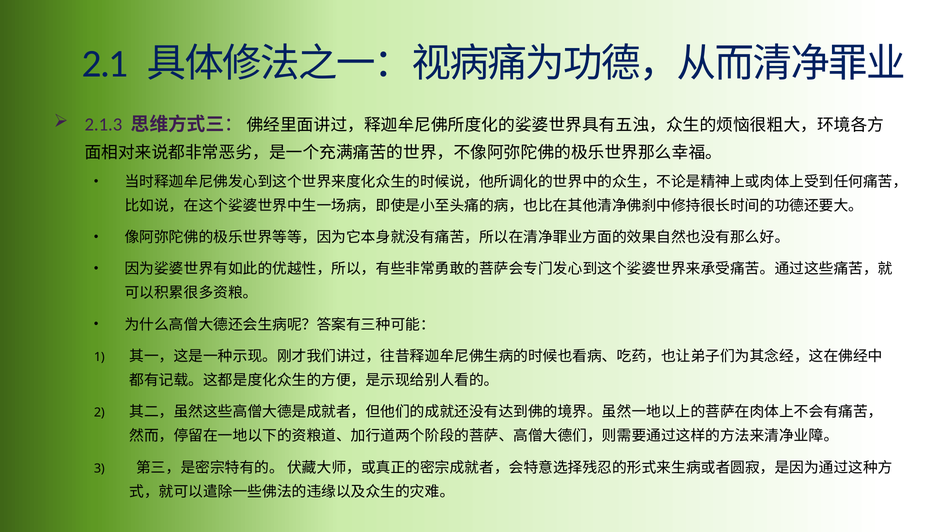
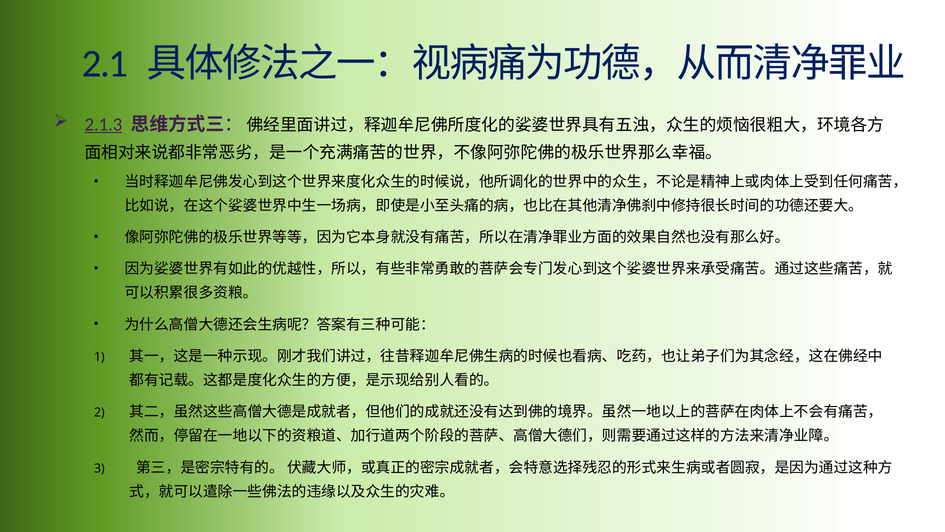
2.1.3 underline: none -> present
